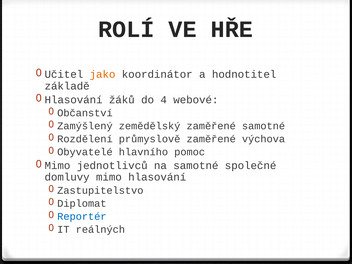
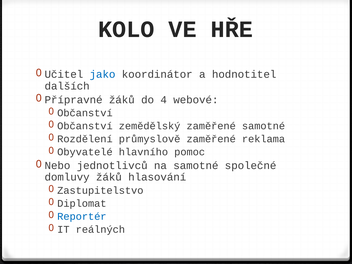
ROLÍ: ROLÍ -> KOLO
jako colour: orange -> blue
základě: základě -> dalších
Hlasování at (74, 100): Hlasování -> Přípravné
Zamýšlený at (85, 126): Zamýšlený -> Občanství
výchova: výchova -> reklama
Mimo at (57, 166): Mimo -> Nebo
domluvy mimo: mimo -> žáků
